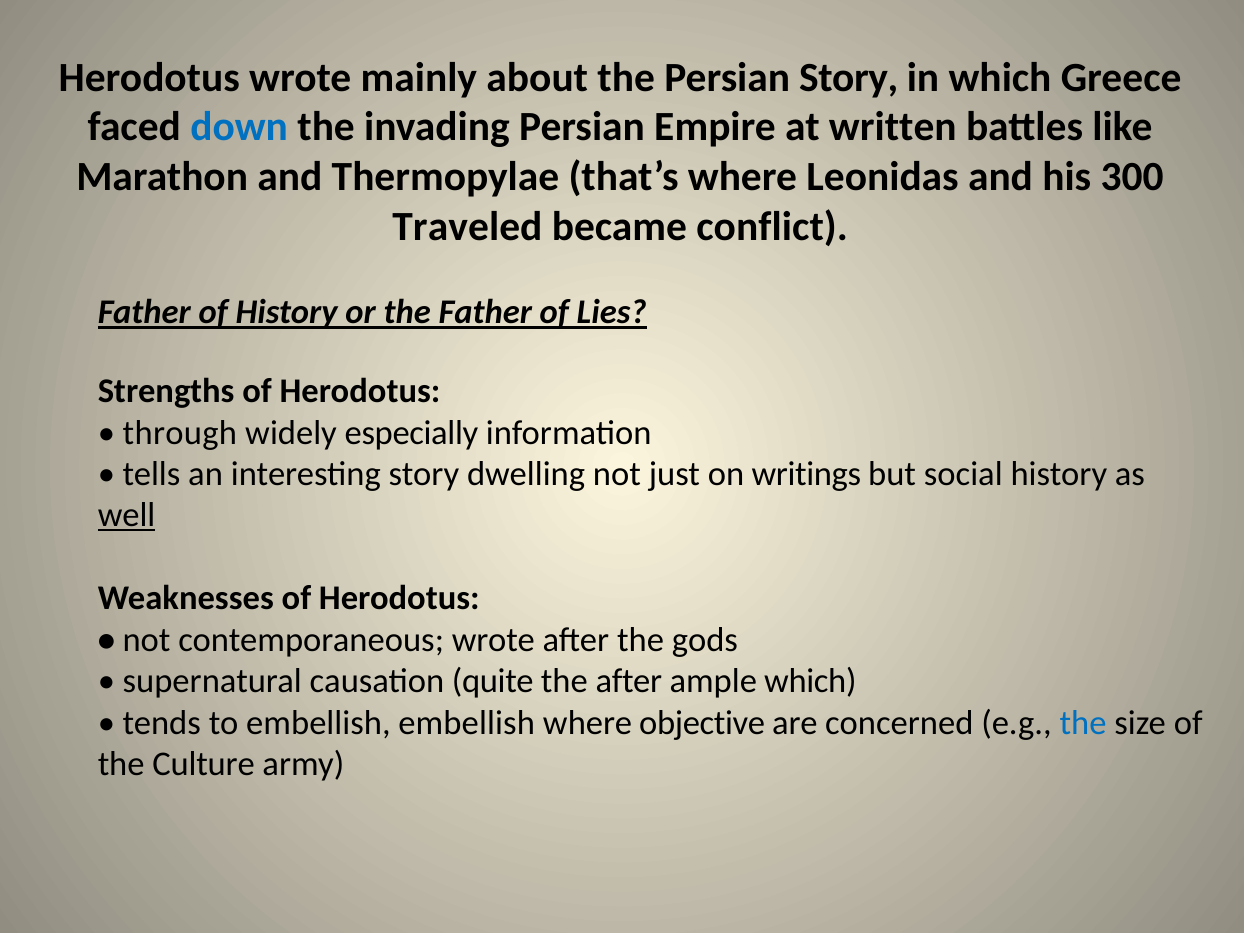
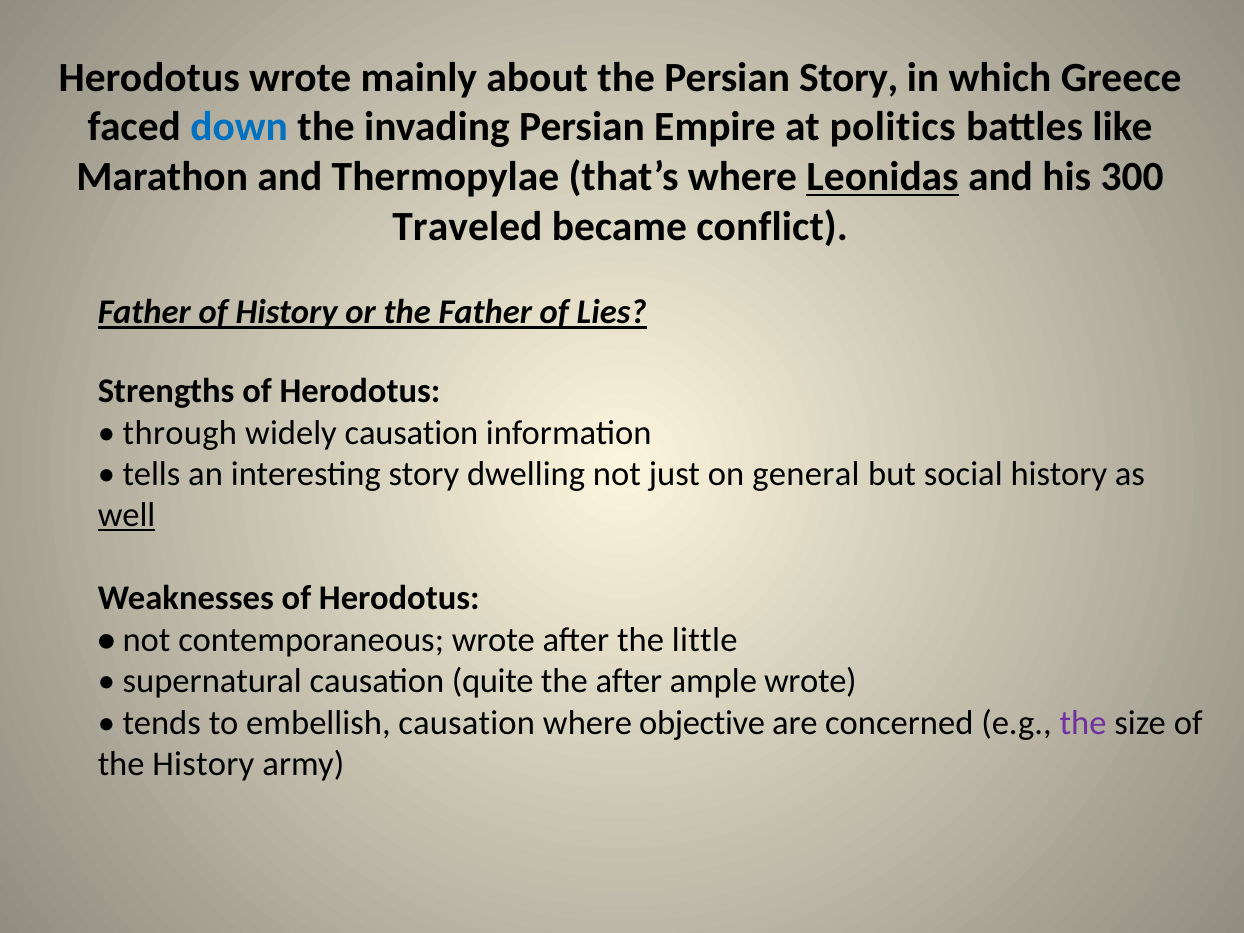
written: written -> politics
Leonidas underline: none -> present
widely especially: especially -> causation
writings: writings -> general
gods: gods -> little
ample which: which -> wrote
embellish embellish: embellish -> causation
the at (1083, 723) colour: blue -> purple
the Culture: Culture -> History
